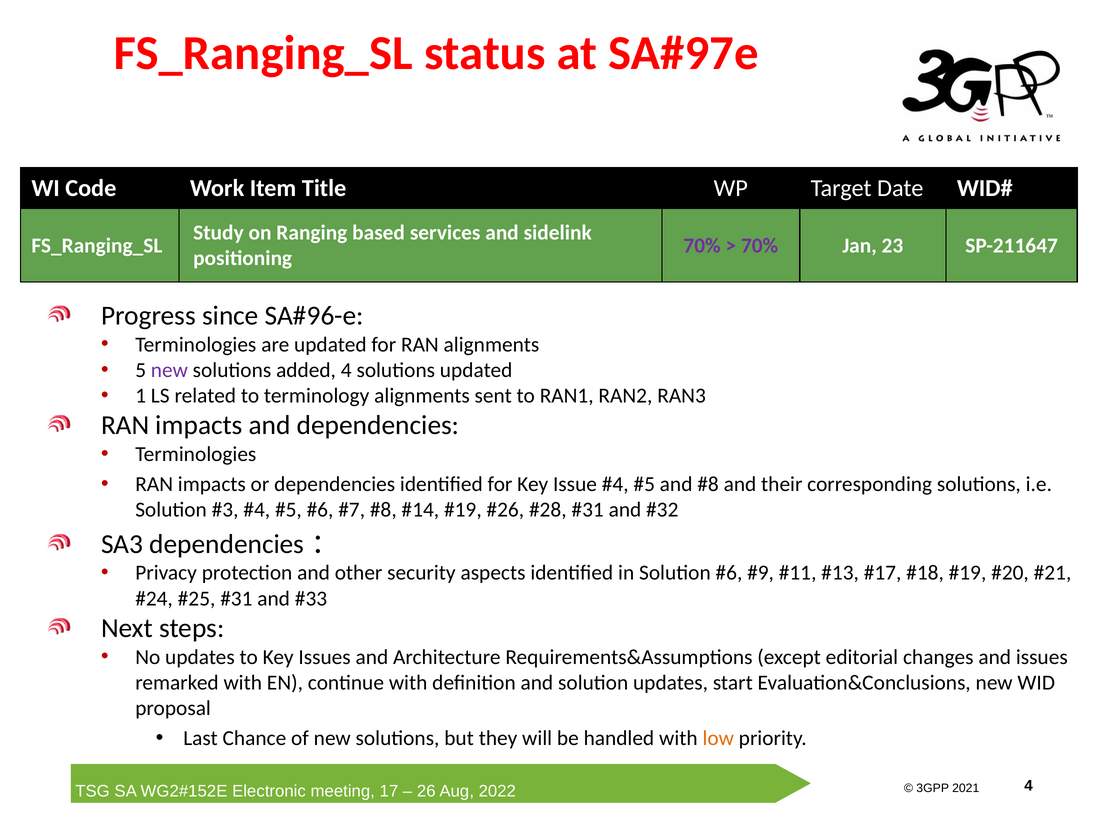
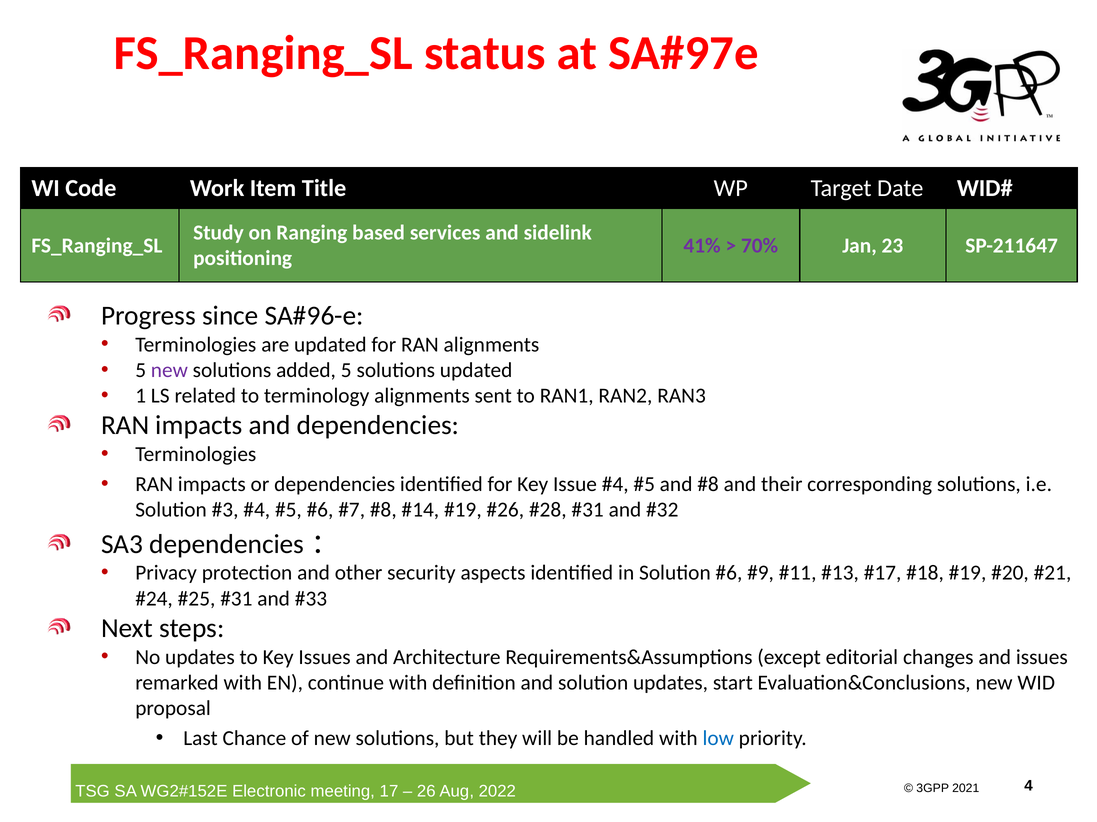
70% at (702, 246): 70% -> 41%
added 4: 4 -> 5
low colour: orange -> blue
